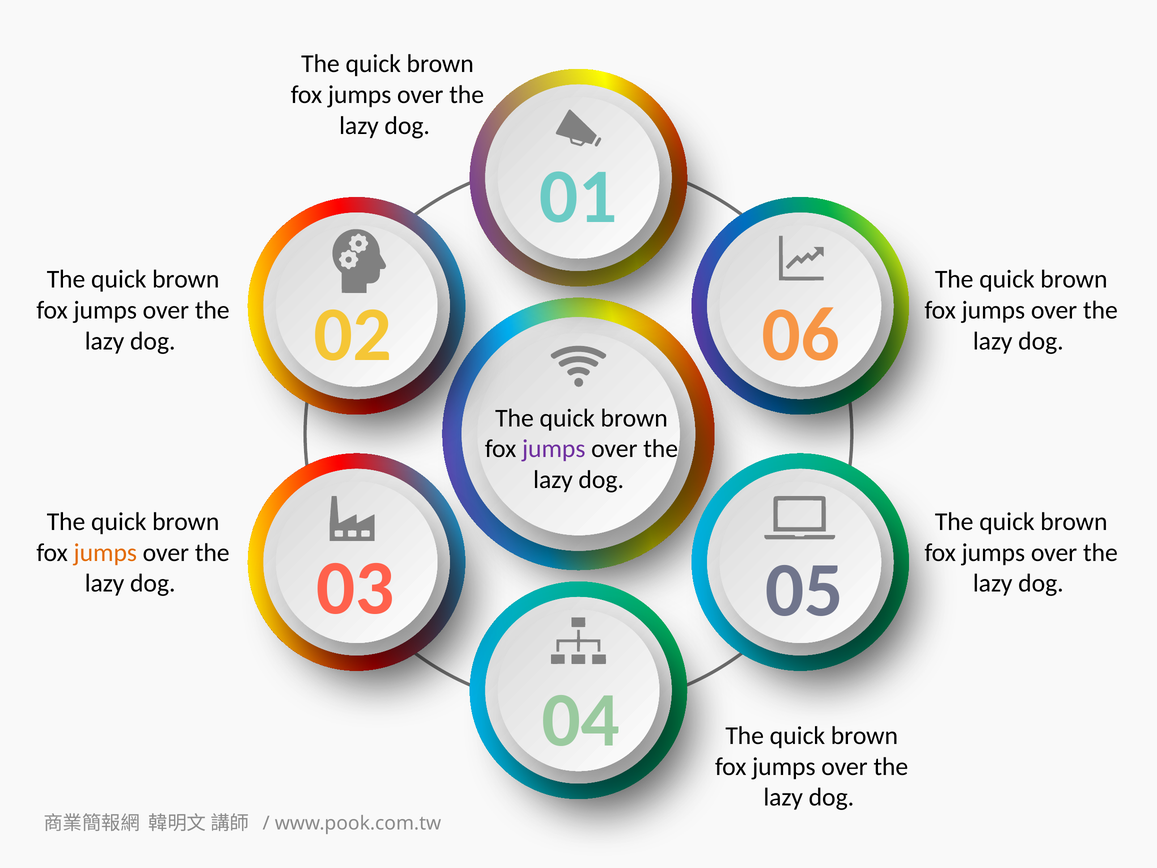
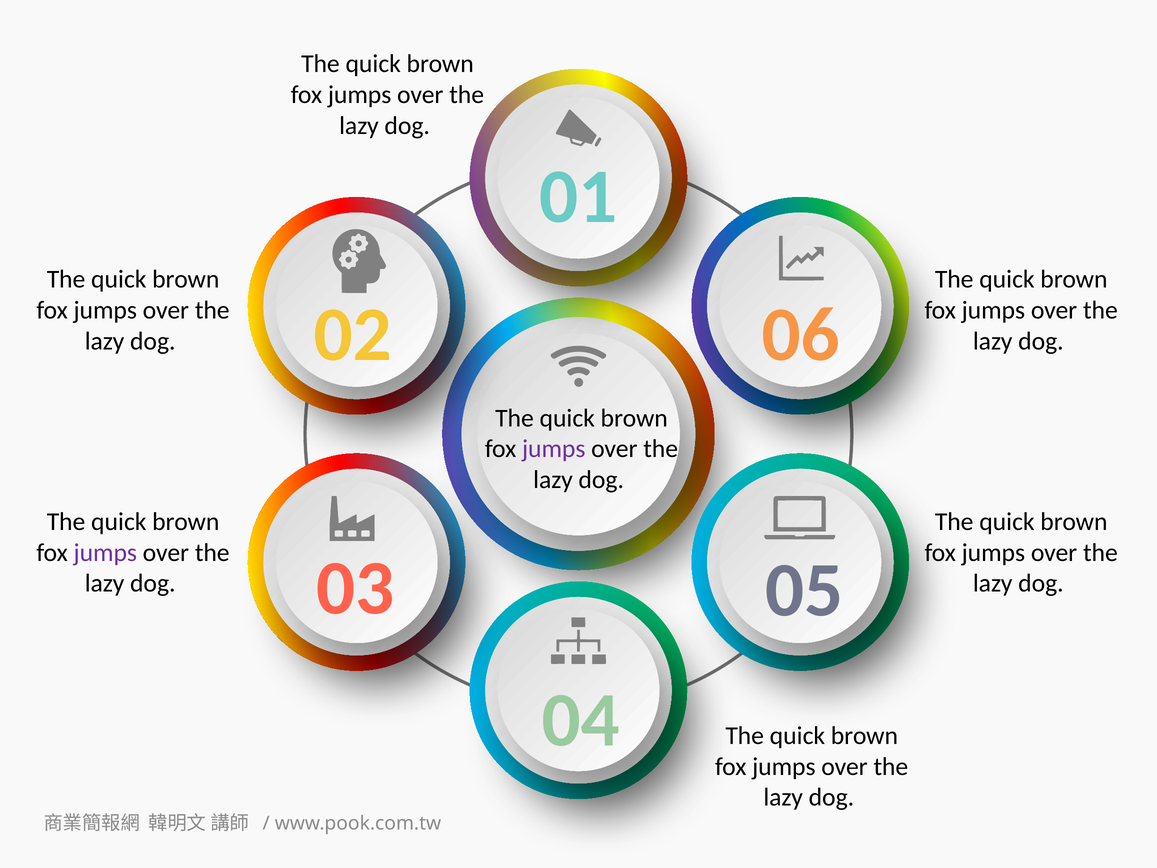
jumps at (105, 552) colour: orange -> purple
